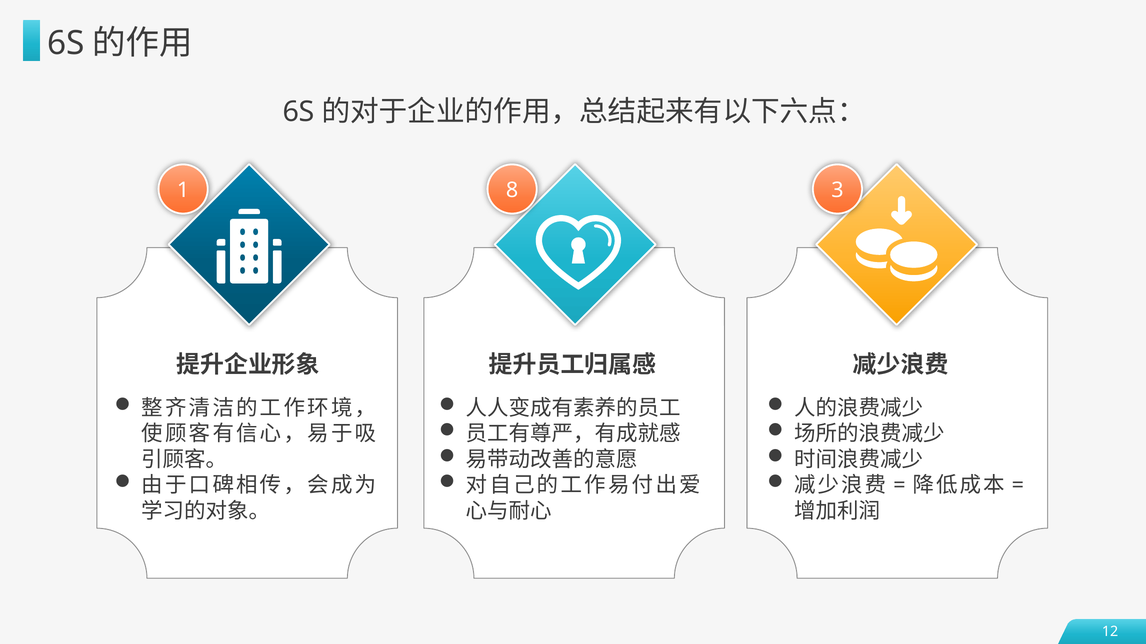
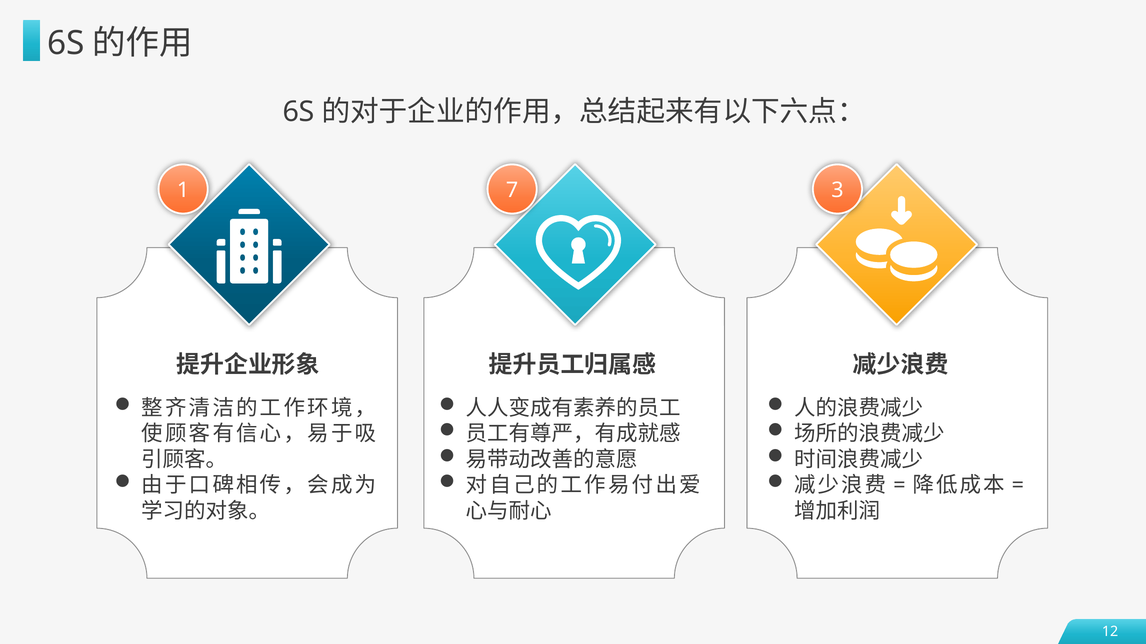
8: 8 -> 7
